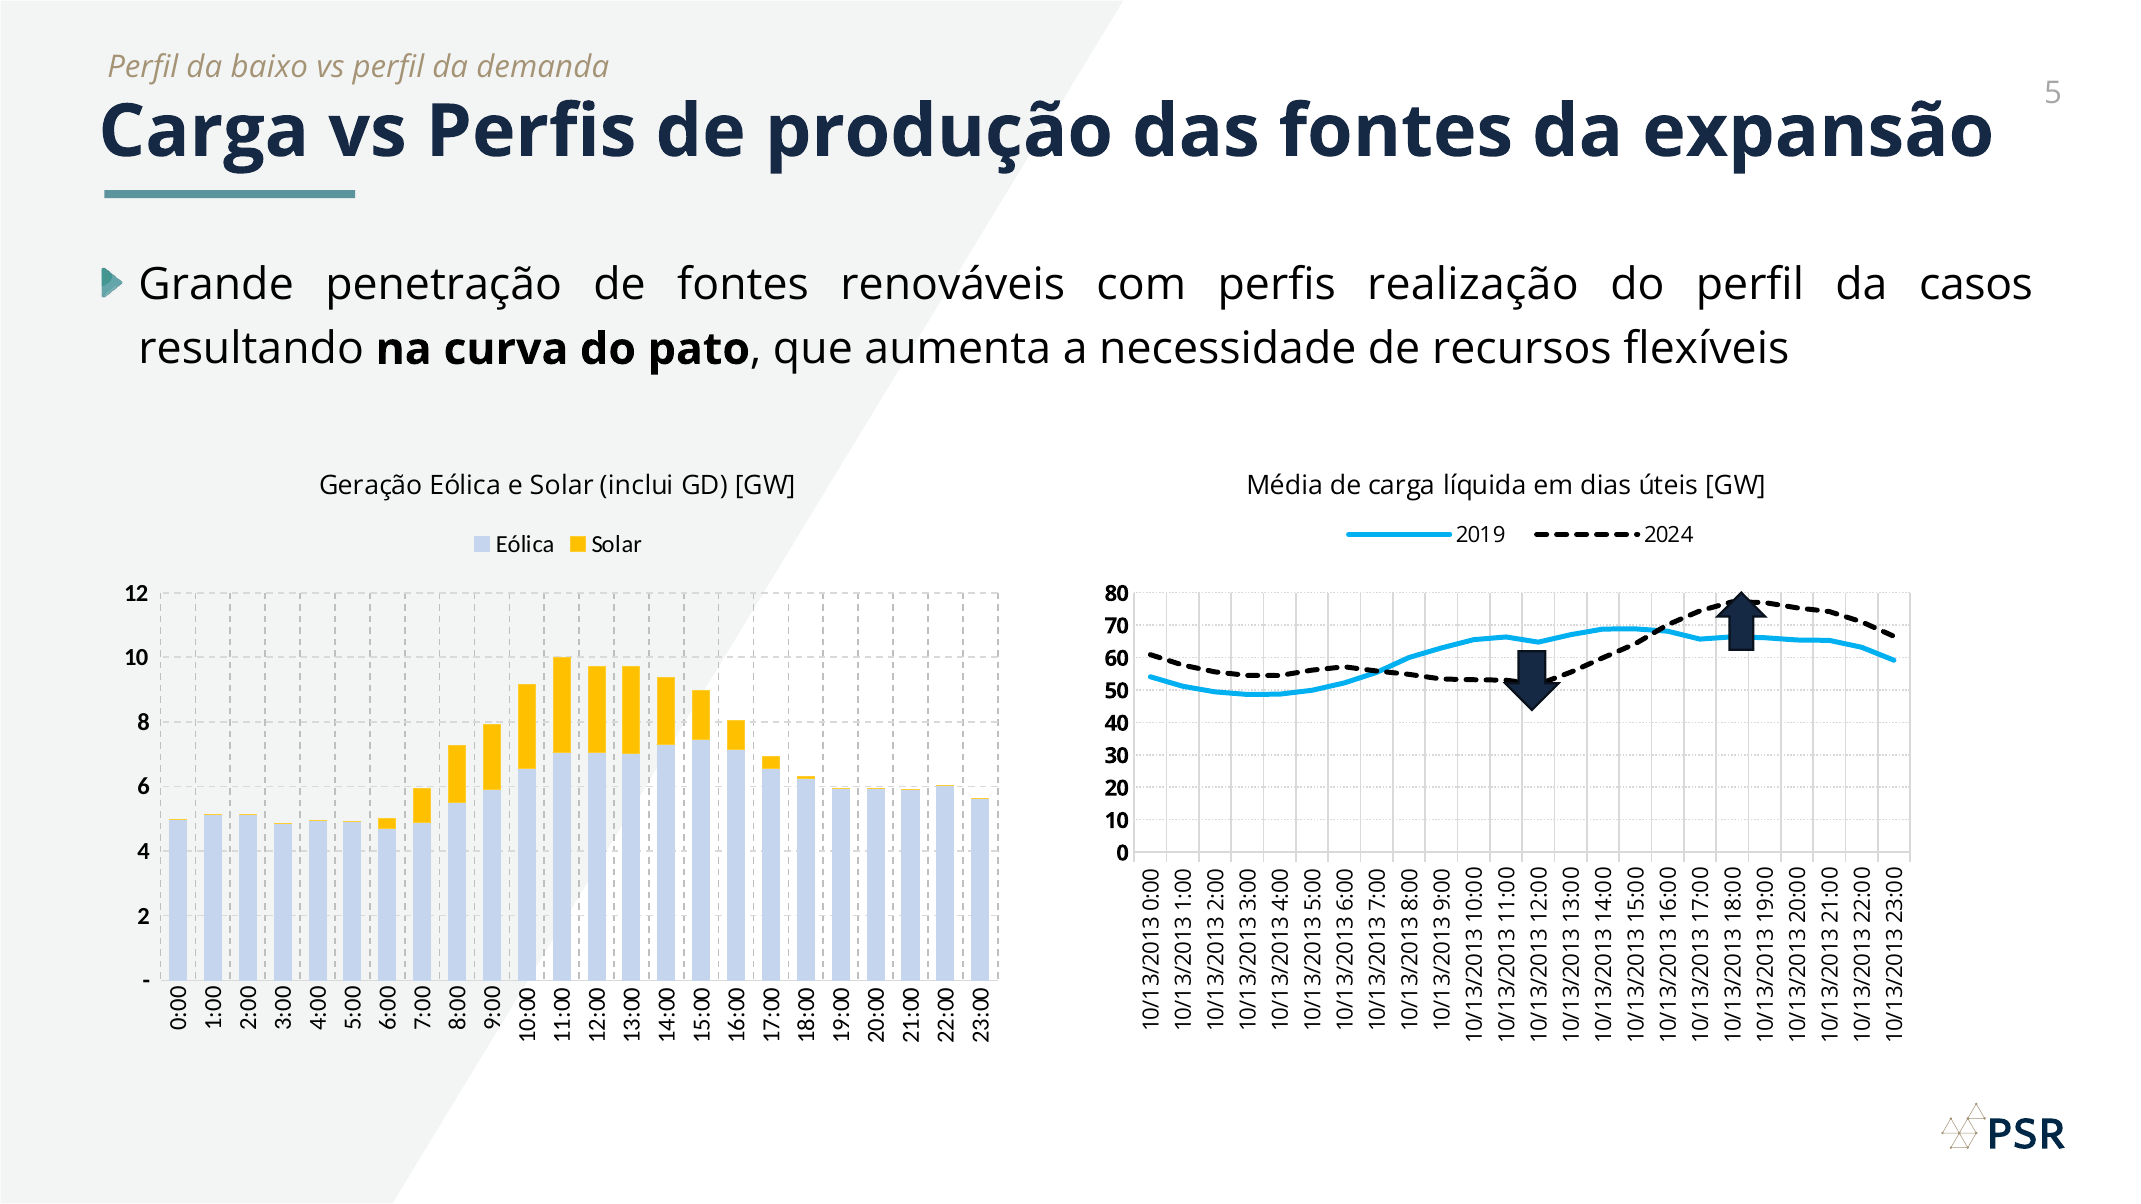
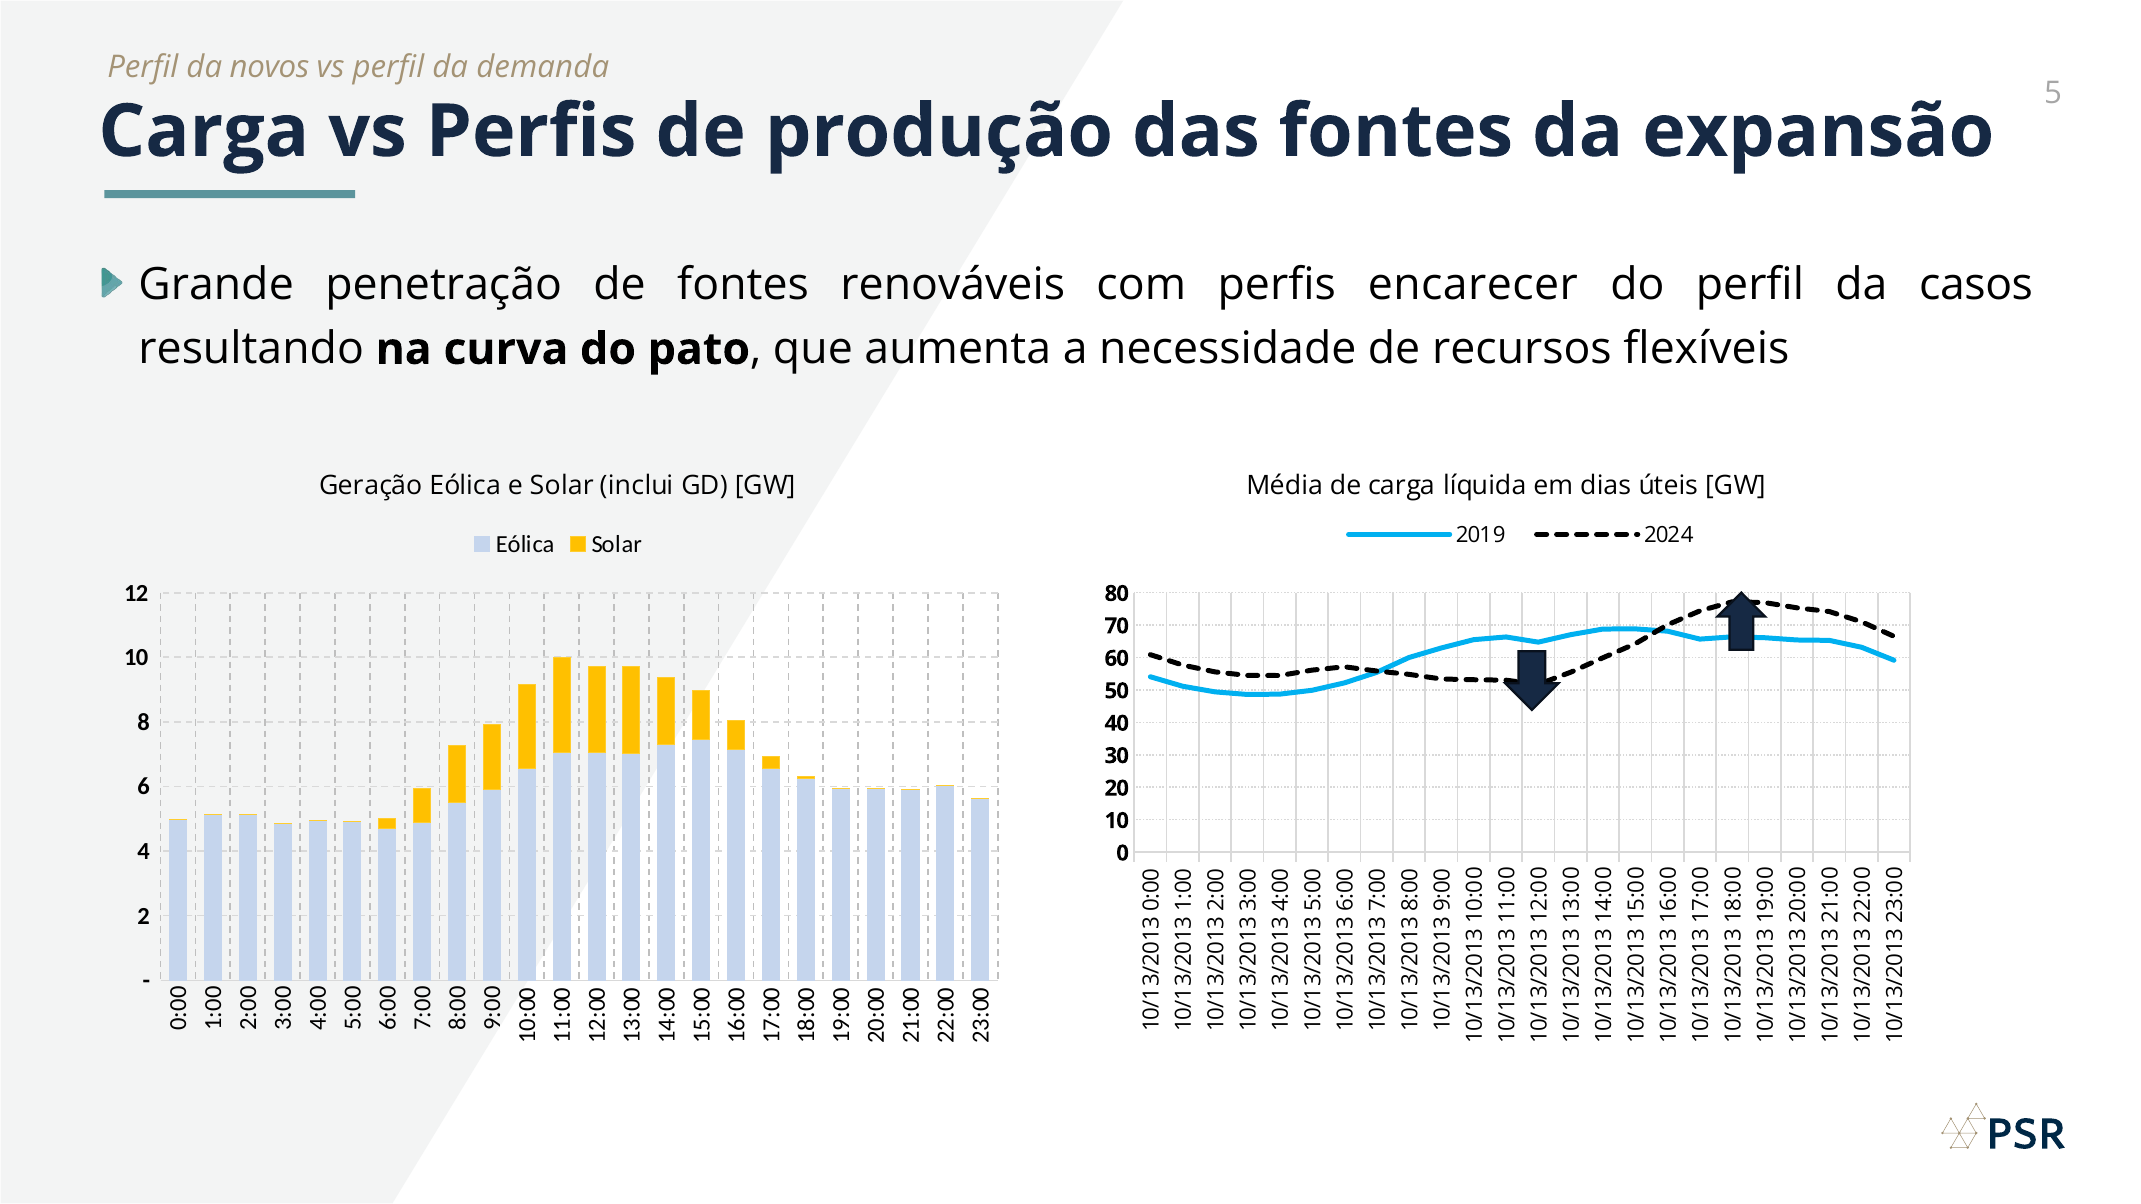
baixo: baixo -> novos
realização: realização -> encarecer
